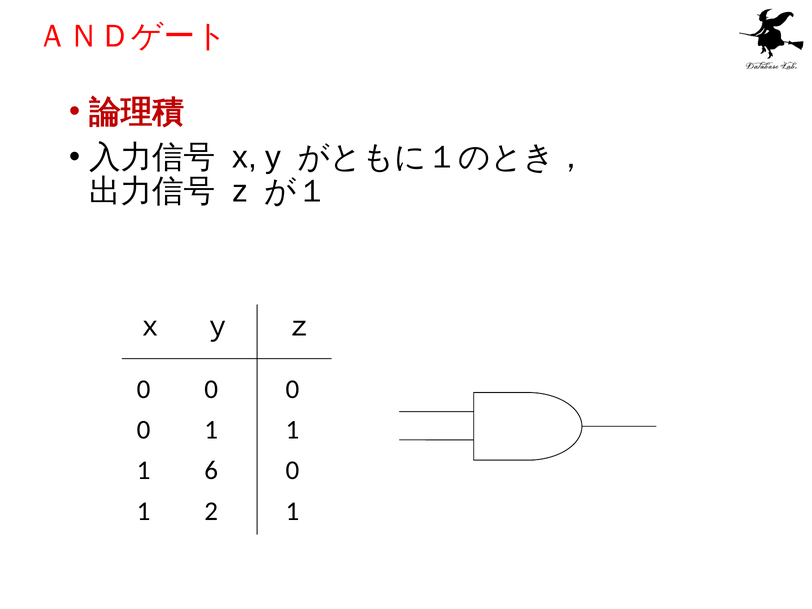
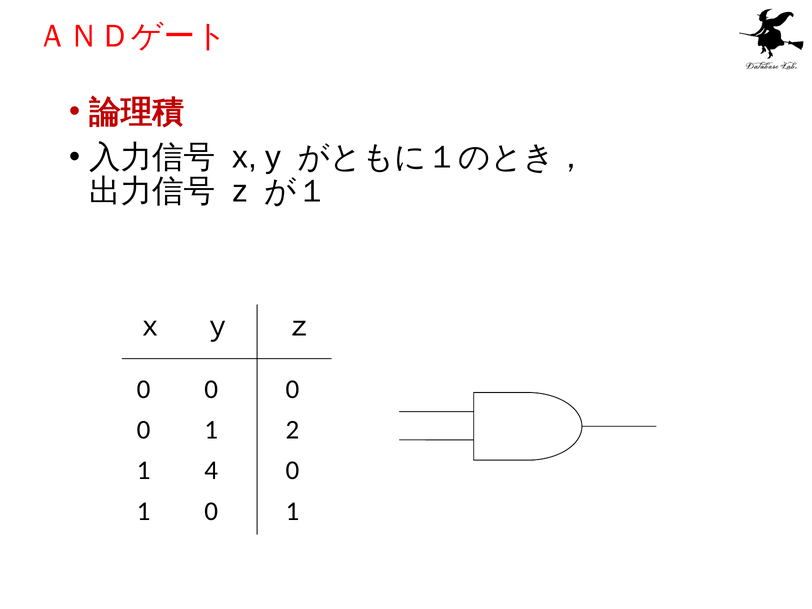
0 1 1: 1 -> 2
6: 6 -> 4
1 2: 2 -> 0
